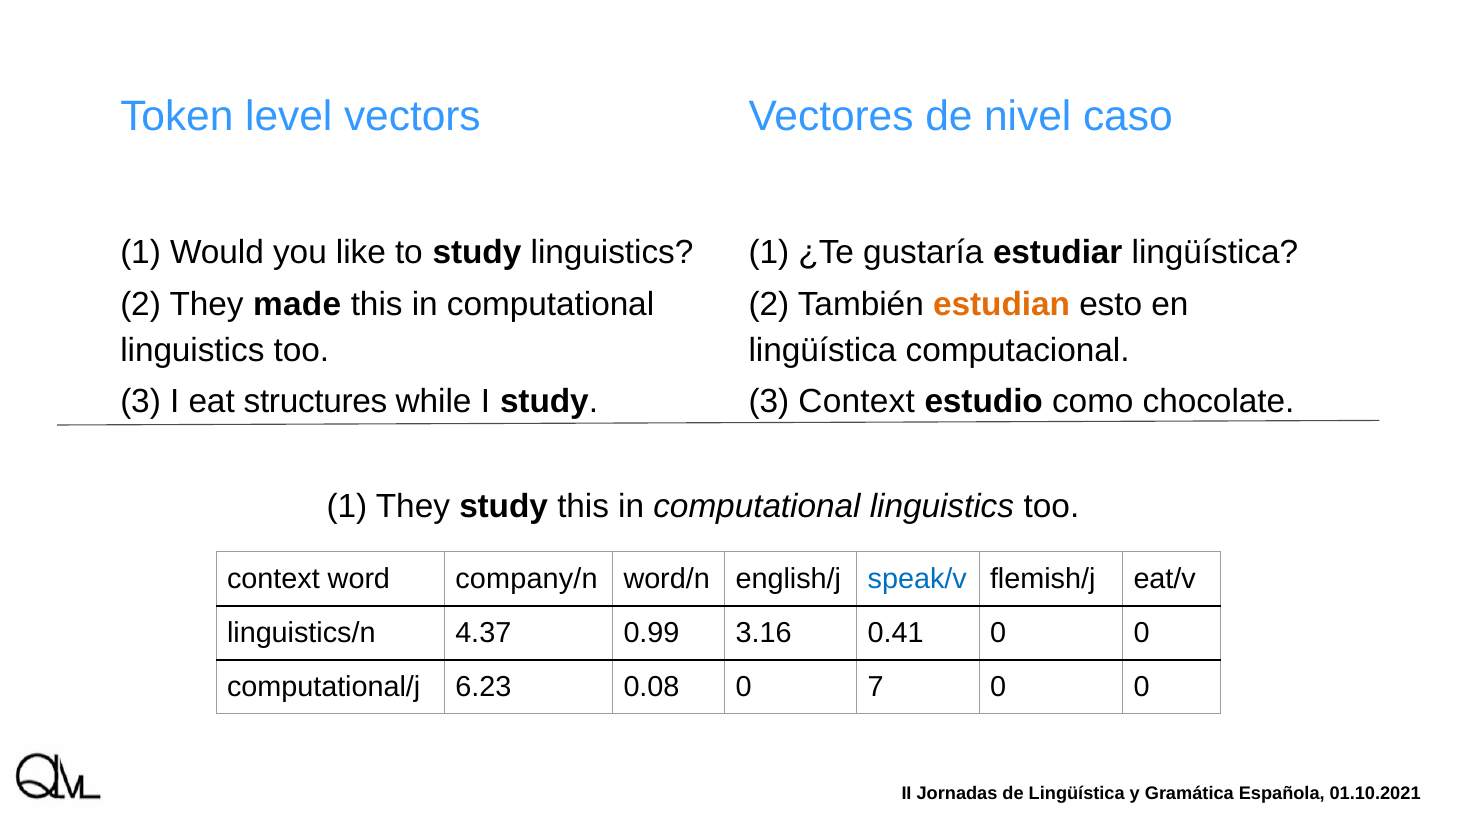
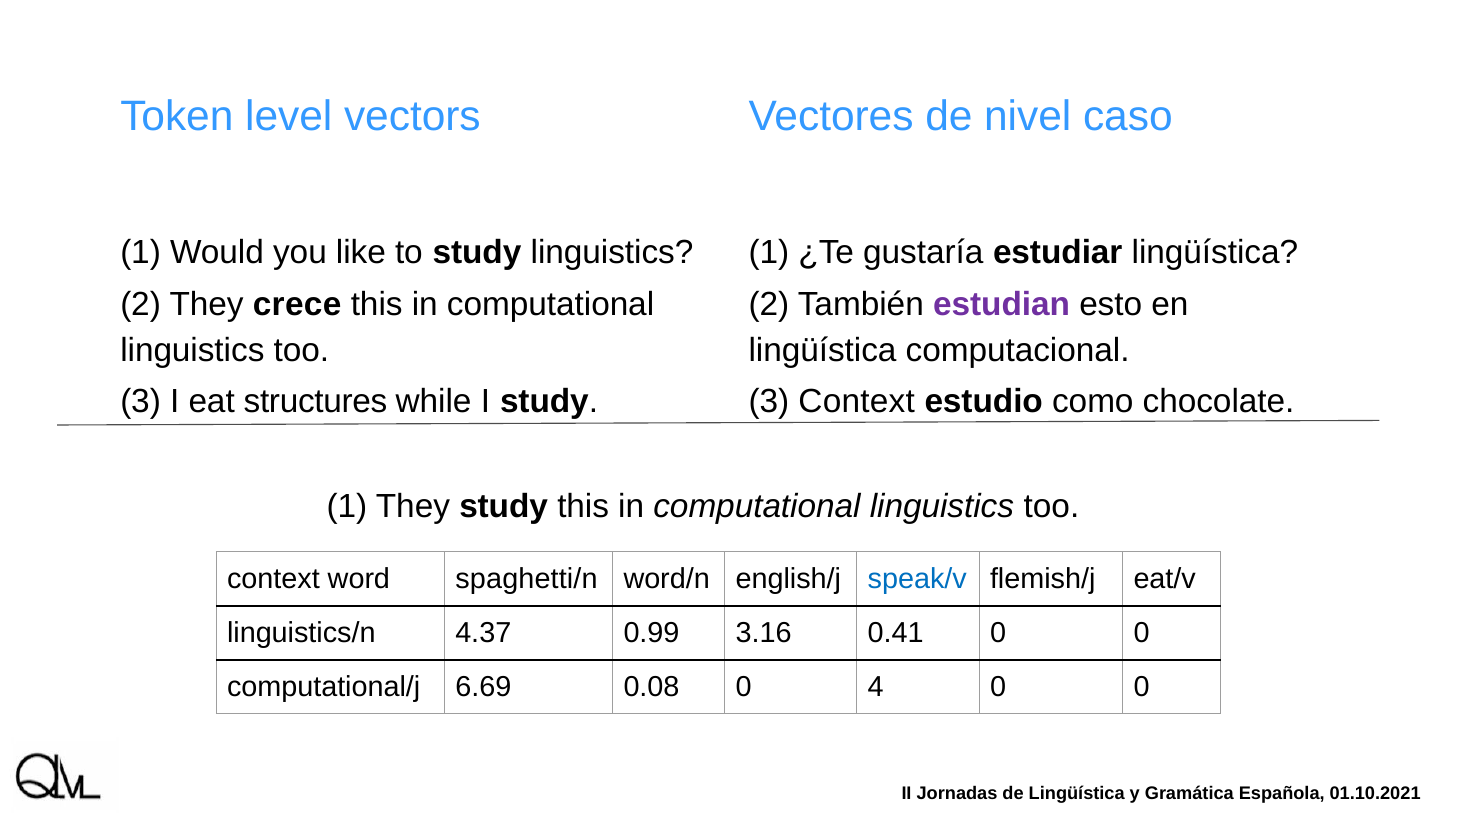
made: made -> crece
estudian colour: orange -> purple
company/n: company/n -> spaghetti/n
6.23: 6.23 -> 6.69
7: 7 -> 4
